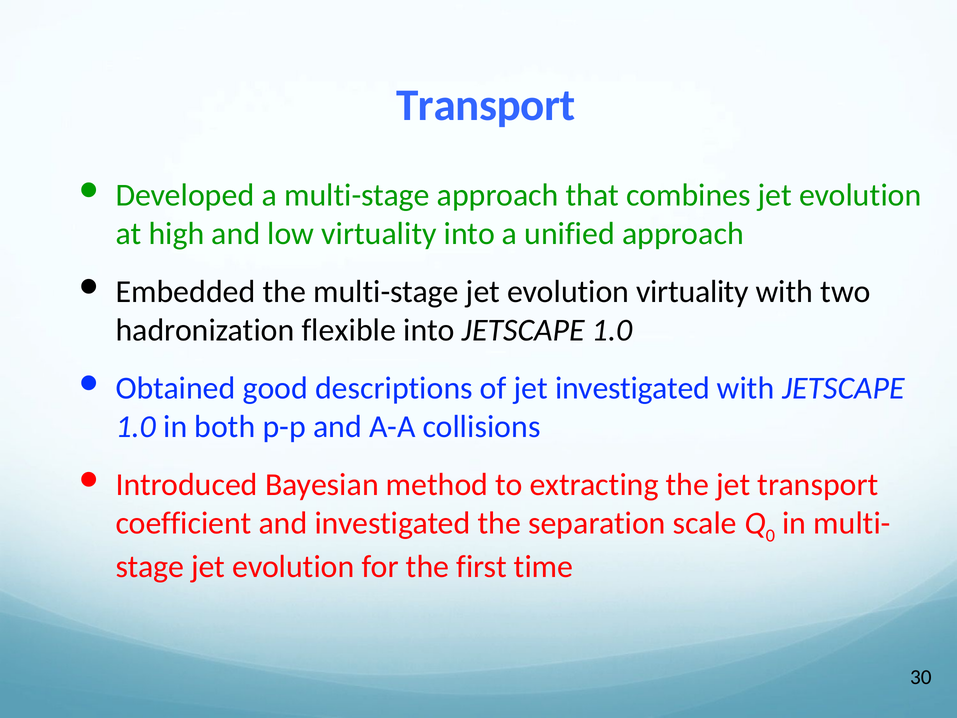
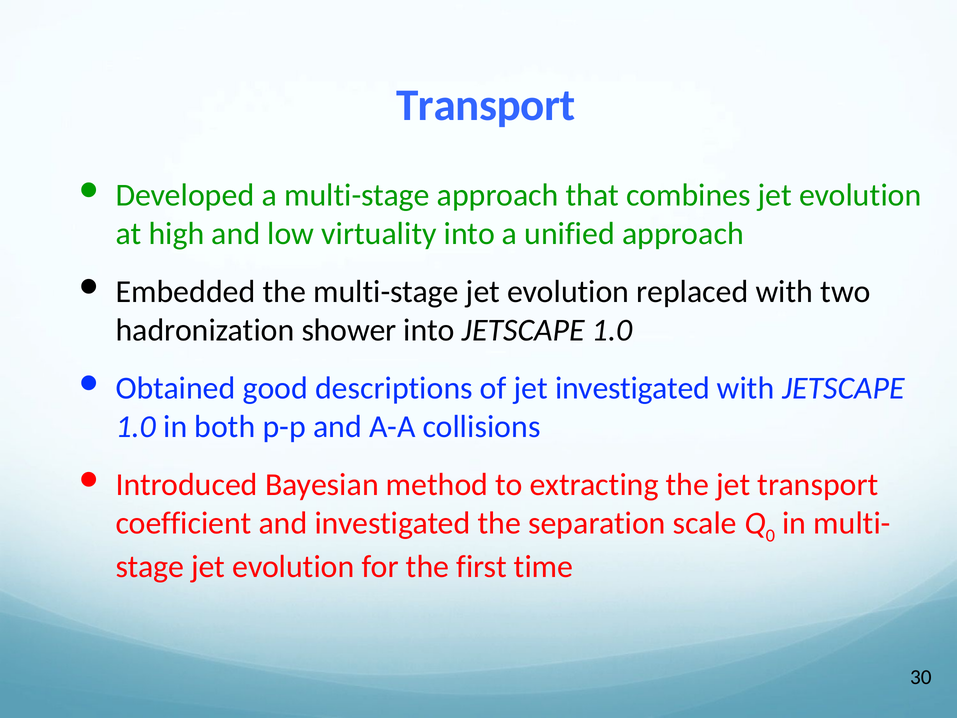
evolution virtuality: virtuality -> replaced
flexible: flexible -> shower
